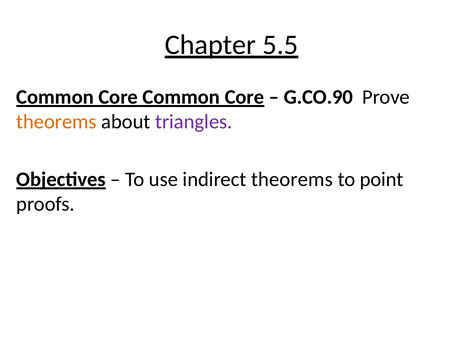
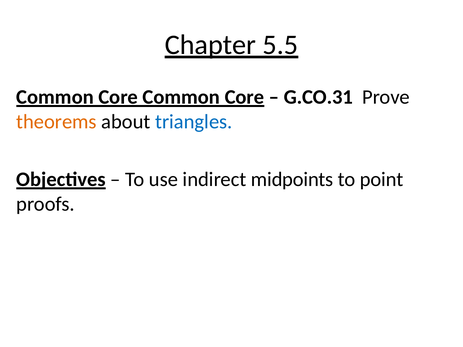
G.CO.90: G.CO.90 -> G.CO.31
triangles colour: purple -> blue
indirect theorems: theorems -> midpoints
